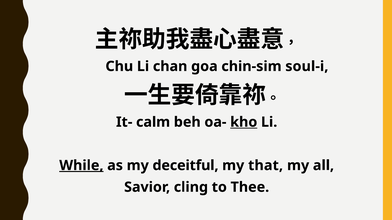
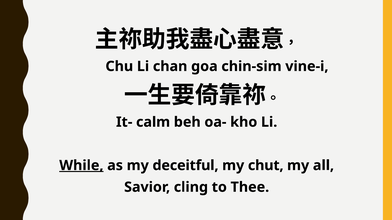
soul-i: soul-i -> vine-i
kho underline: present -> none
that: that -> chut
